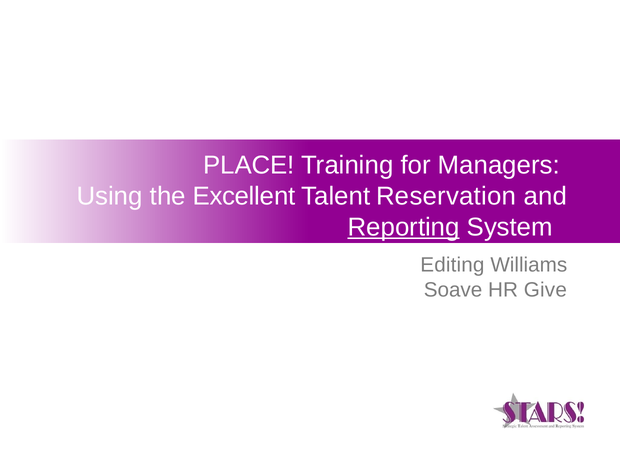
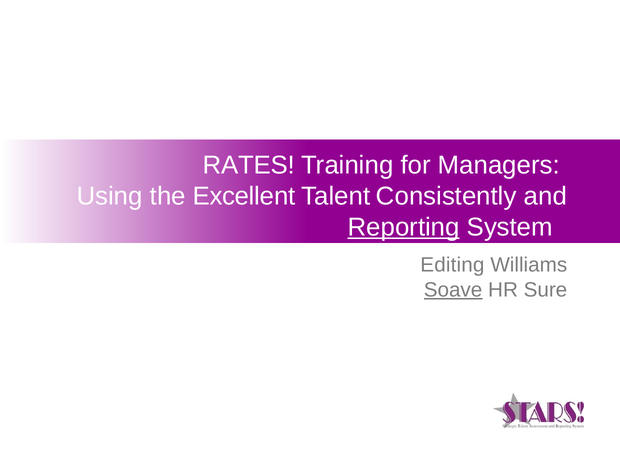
PLACE: PLACE -> RATES
Reservation: Reservation -> Consistently
Soave underline: none -> present
Give: Give -> Sure
